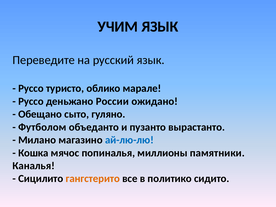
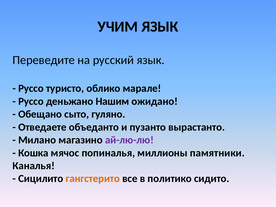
России: России -> Нашим
Футболом: Футболом -> Отведаете
ай-лю-лю colour: blue -> purple
